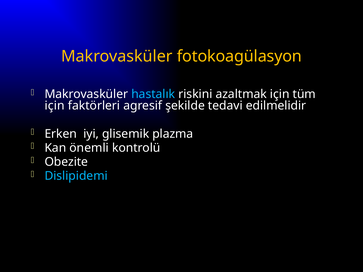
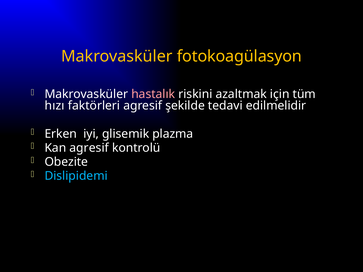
hastalık colour: light blue -> pink
için at (55, 106): için -> hızı
Kan önemli: önemli -> agresif
